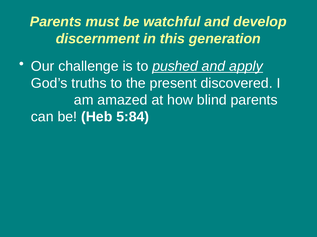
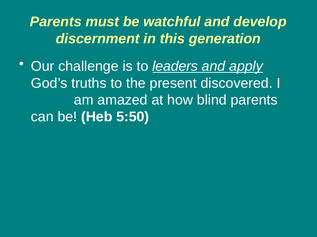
pushed: pushed -> leaders
5:84: 5:84 -> 5:50
